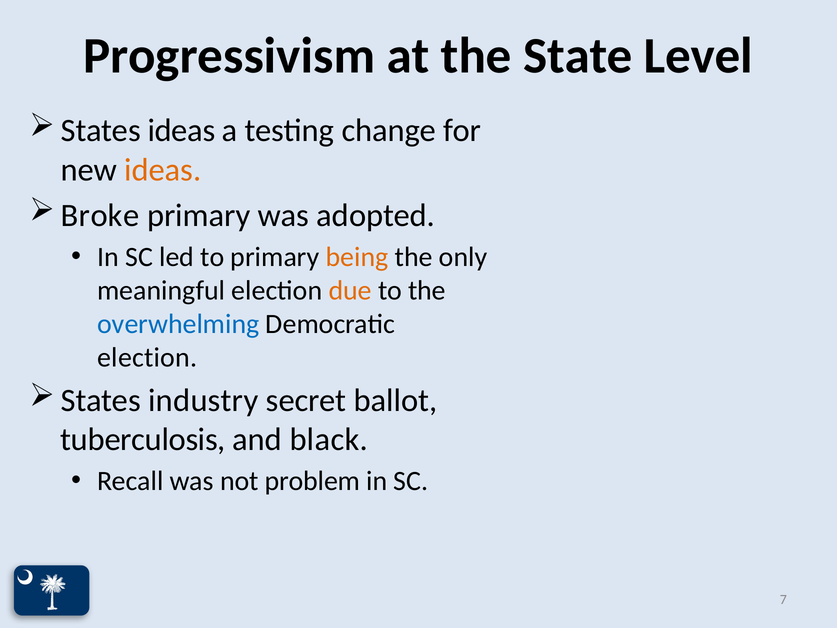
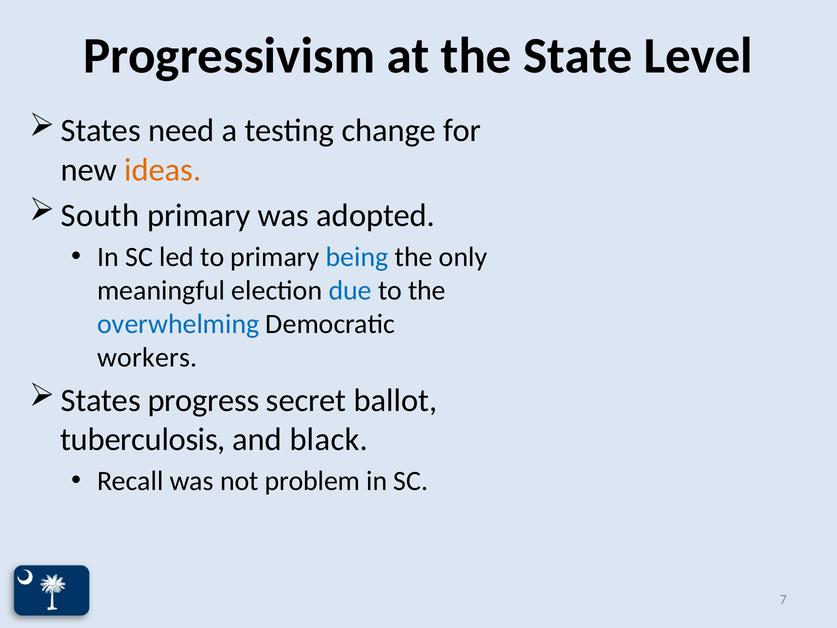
States ideas: ideas -> need
Broke: Broke -> South
being colour: orange -> blue
due colour: orange -> blue
election at (147, 357): election -> workers
industry: industry -> progress
